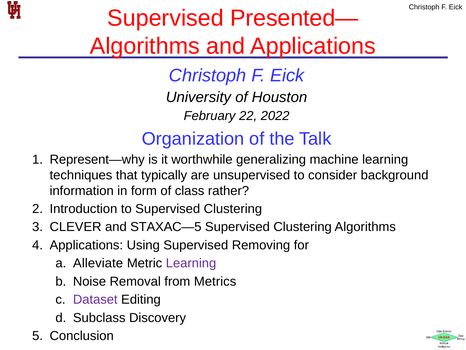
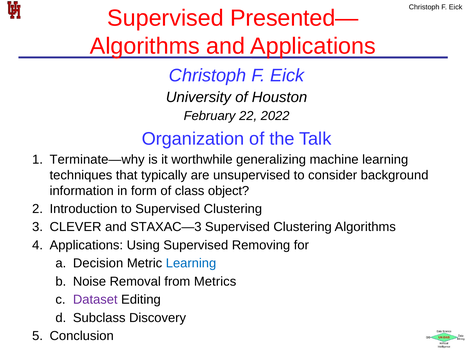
Represent—why: Represent—why -> Terminate—why
rather: rather -> object
STAXAC—5: STAXAC—5 -> STAXAC—3
Alleviate: Alleviate -> Decision
Learning at (191, 263) colour: purple -> blue
